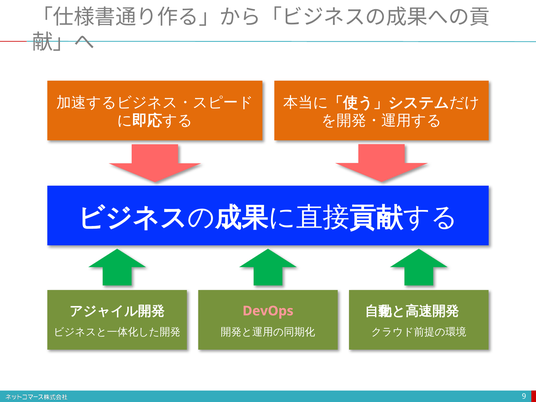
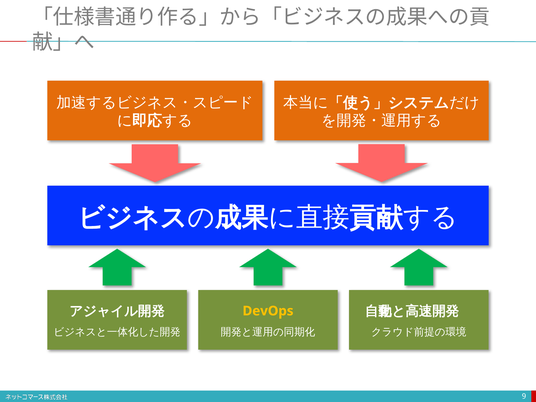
DevOps colour: pink -> yellow
